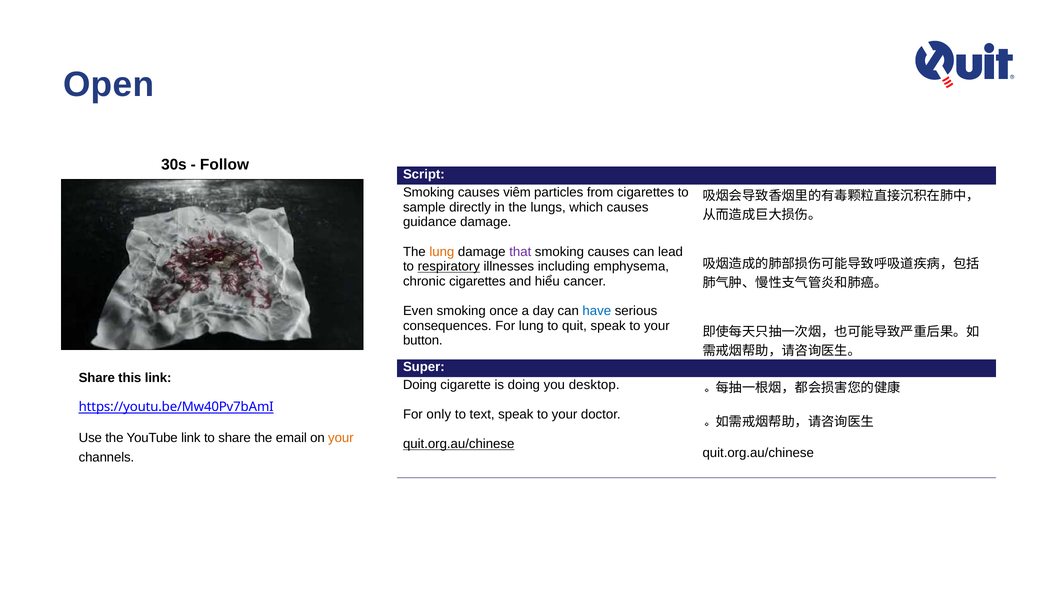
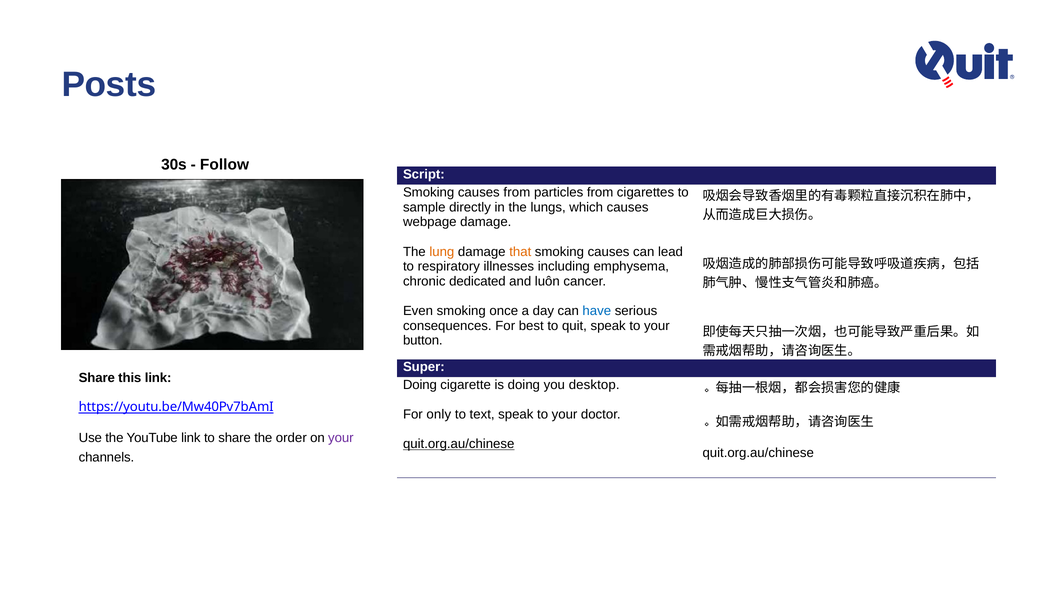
Open: Open -> Posts
causes viêm: viêm -> from
guidance: guidance -> webpage
that colour: purple -> orange
respiratory underline: present -> none
chronic cigarettes: cigarettes -> dedicated
hiểu: hiểu -> luôn
For lung: lung -> best
email: email -> order
your at (341, 437) colour: orange -> purple
